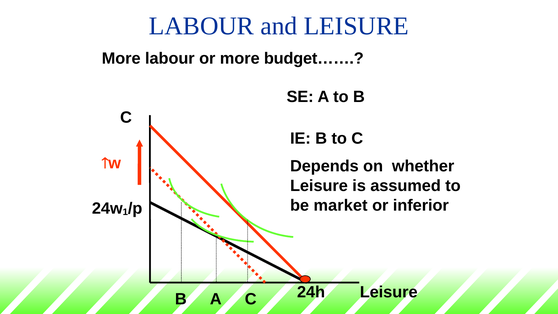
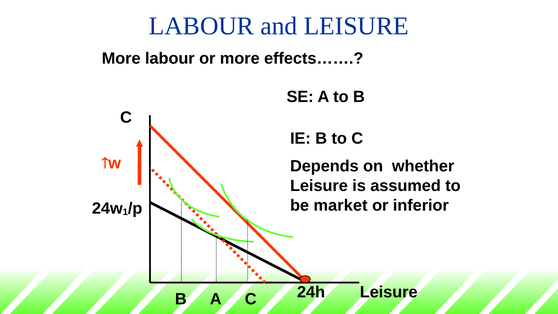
budget……: budget…… -> effects……
